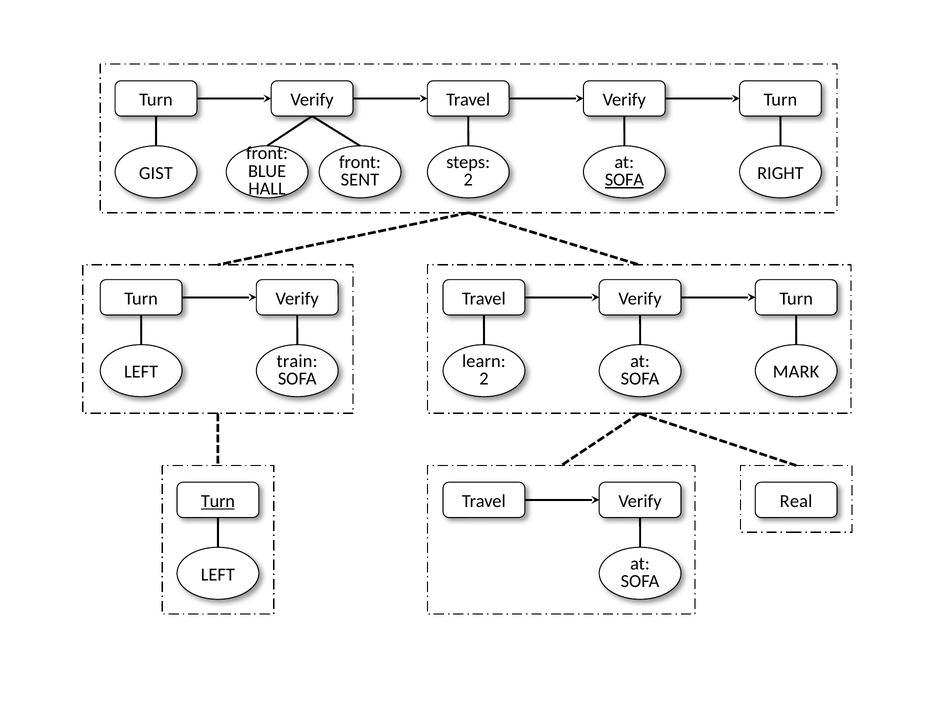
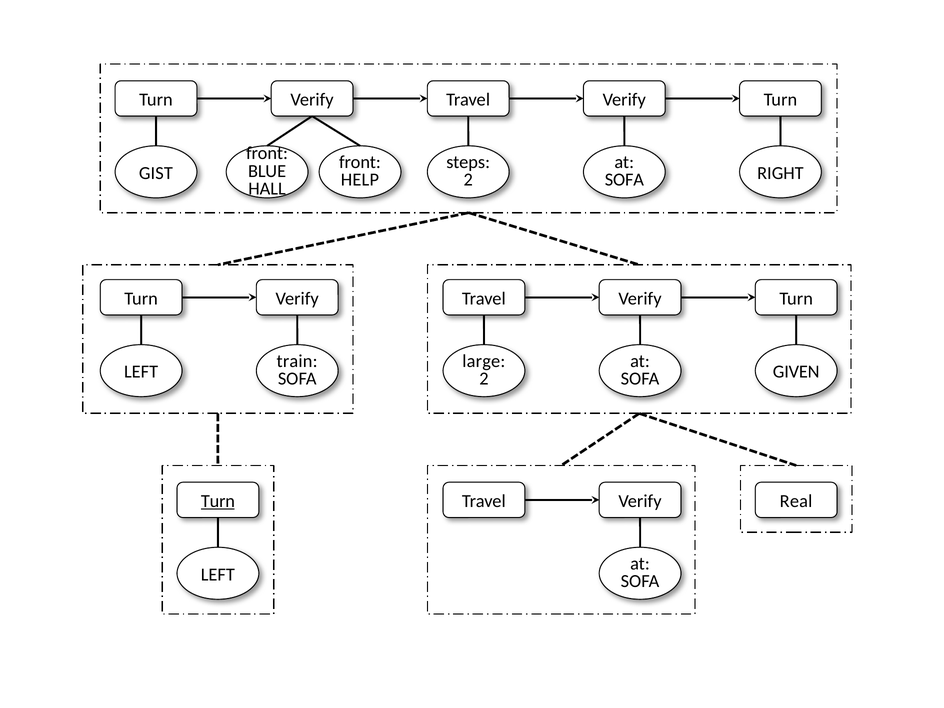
SENT: SENT -> HELP
SOFA at (624, 180) underline: present -> none
learn: learn -> large
MARK: MARK -> GIVEN
